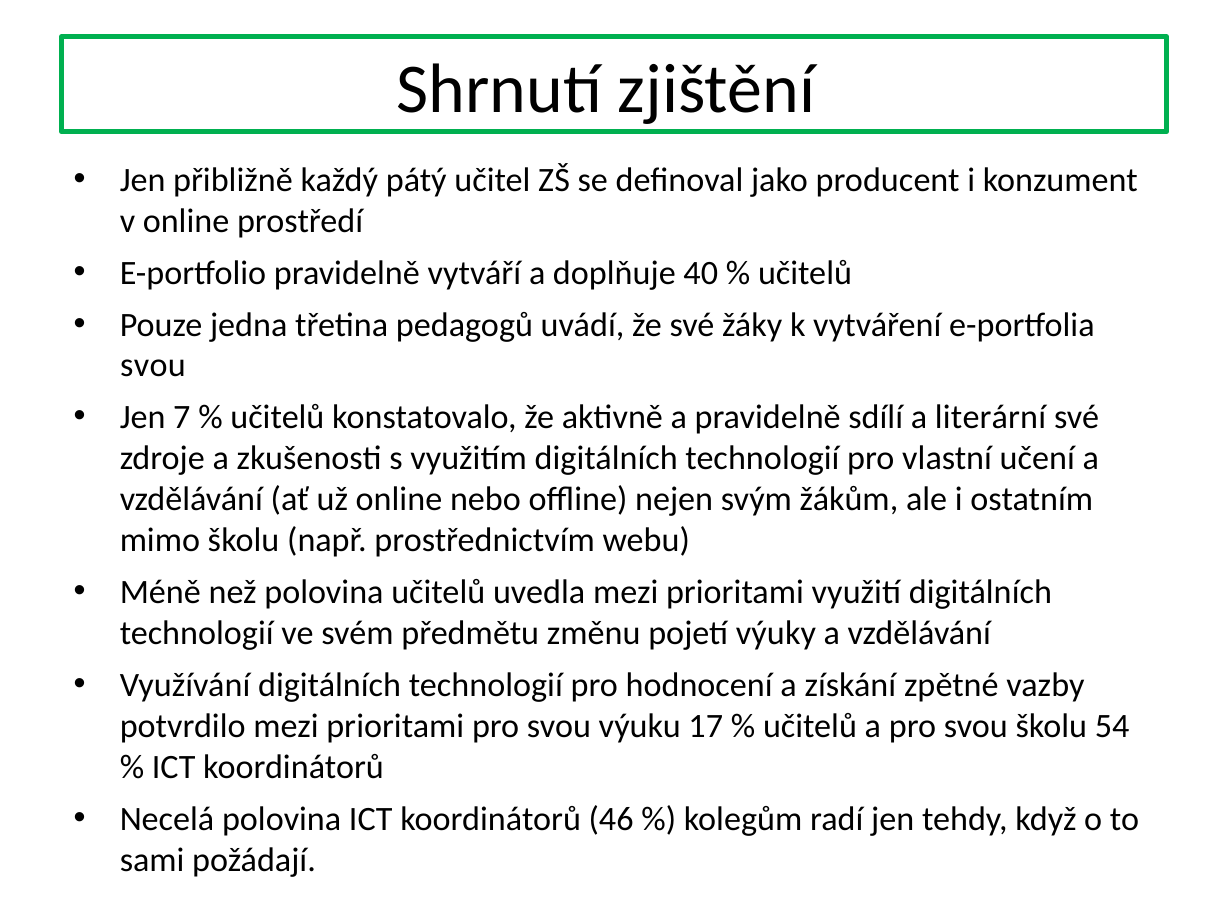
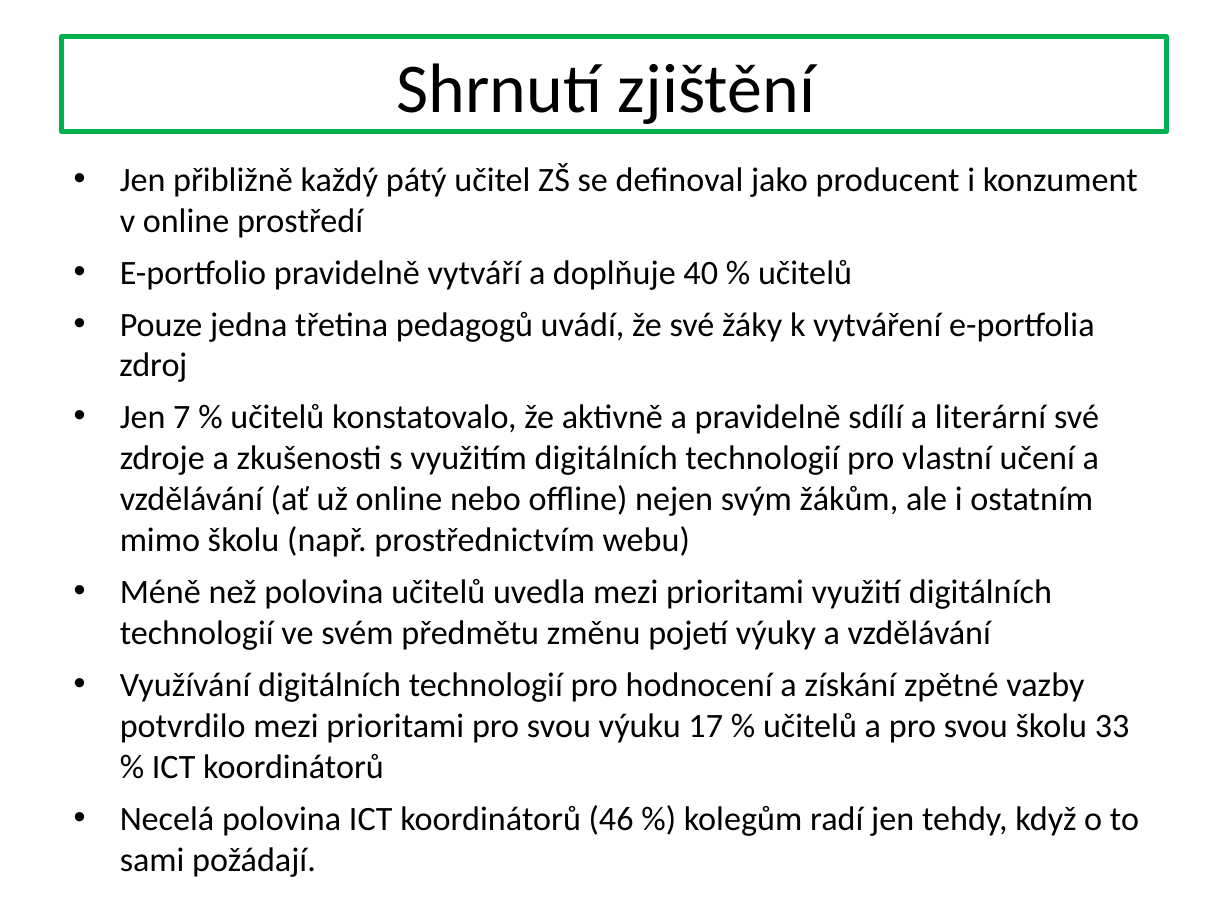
svou at (153, 366): svou -> zdroj
54: 54 -> 33
